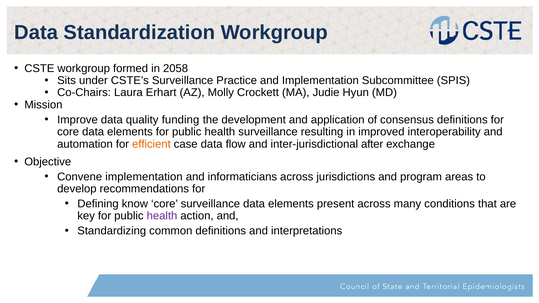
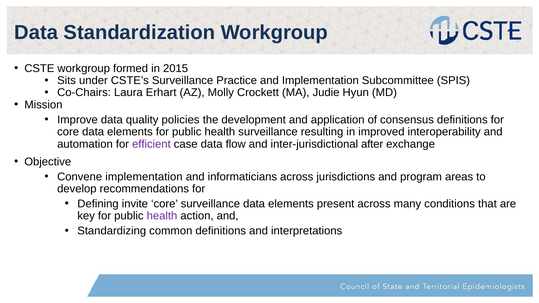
2058: 2058 -> 2015
funding: funding -> policies
efficient colour: orange -> purple
know: know -> invite
